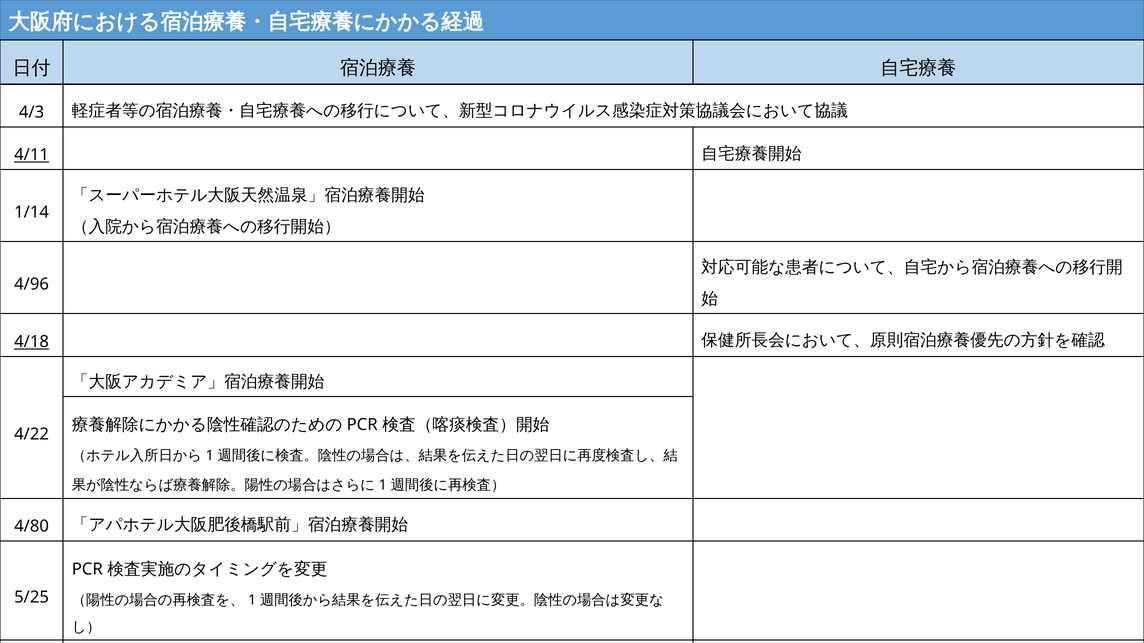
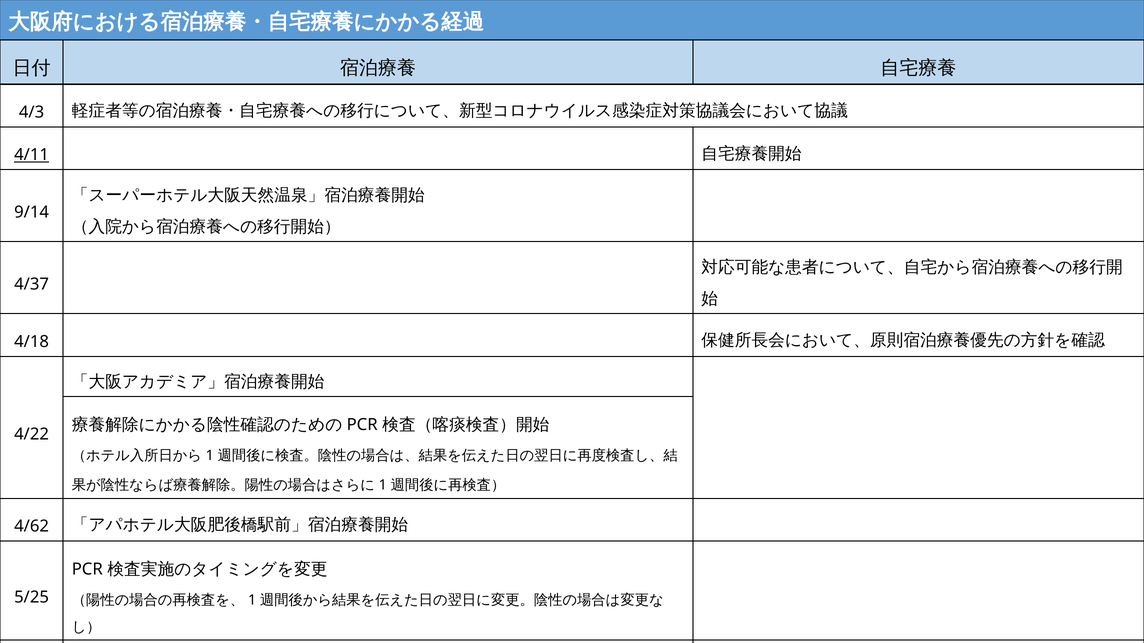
1/14: 1/14 -> 9/14
4/96: 4/96 -> 4/37
4/18 underline: present -> none
4/80: 4/80 -> 4/62
